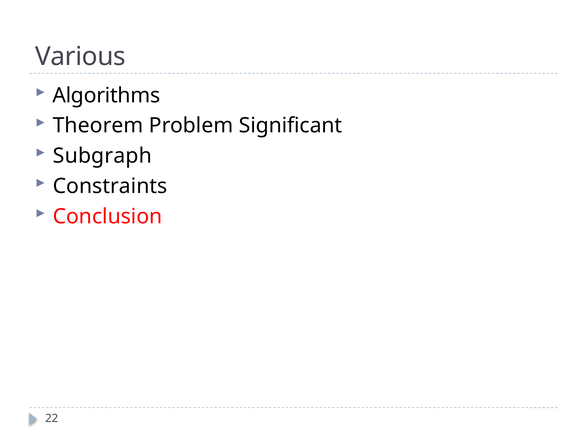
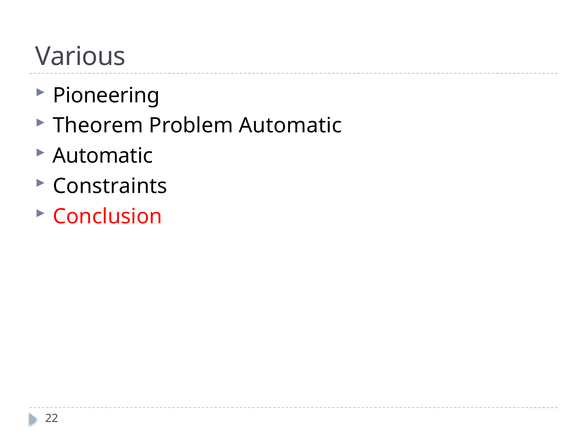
Algorithms: Algorithms -> Pioneering
Problem Significant: Significant -> Automatic
Subgraph at (102, 156): Subgraph -> Automatic
